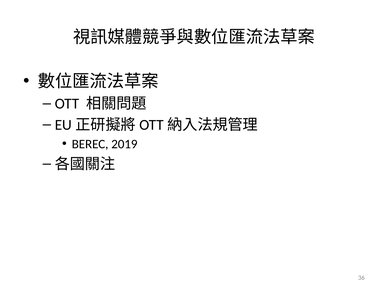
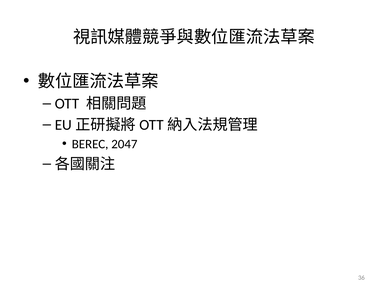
2019: 2019 -> 2047
